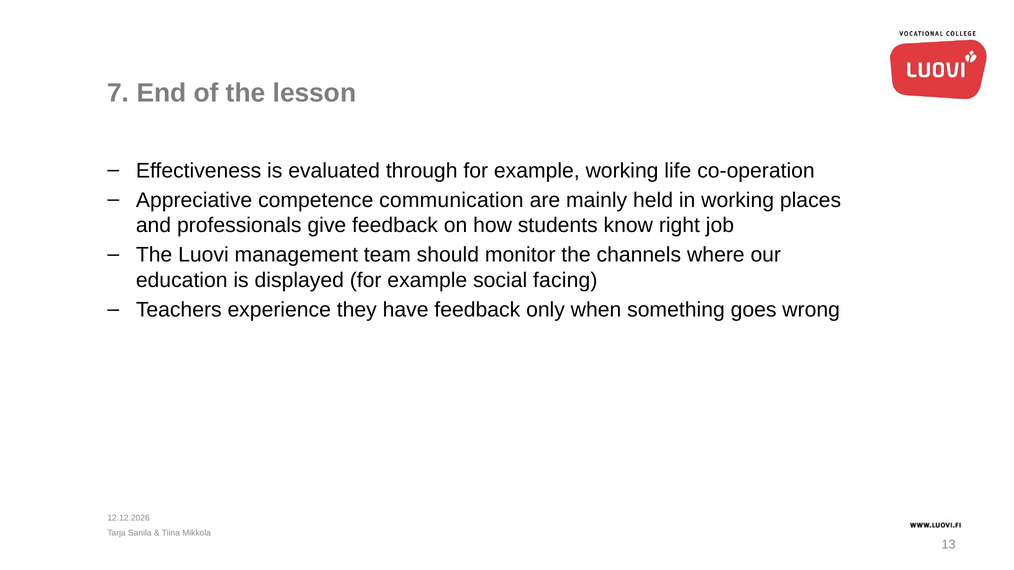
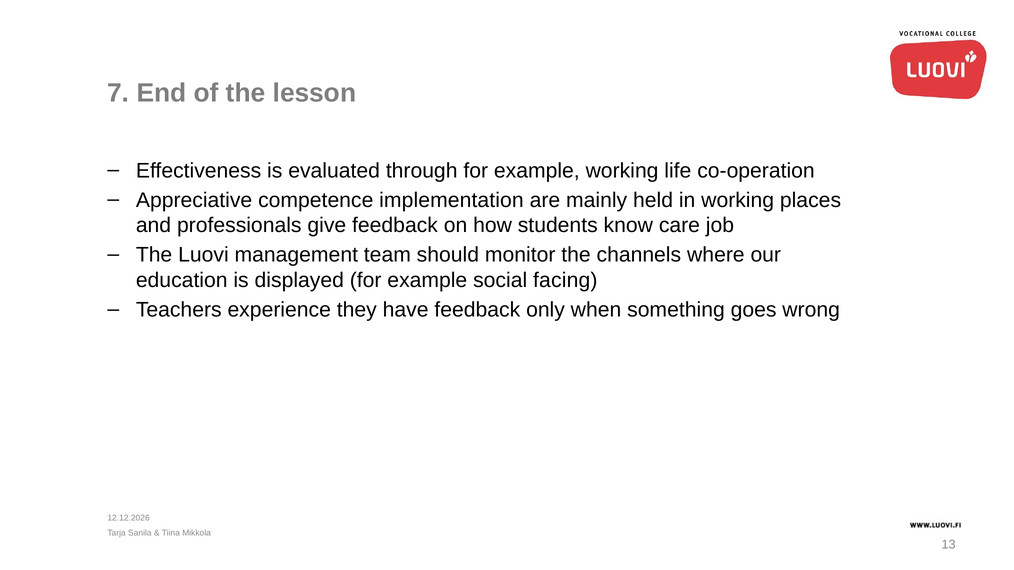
communication: communication -> implementation
right: right -> care
